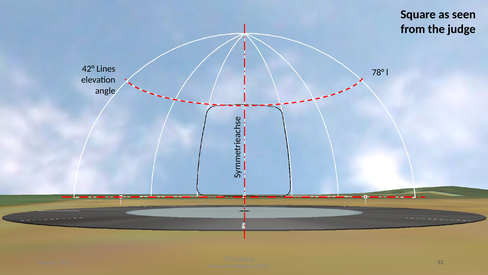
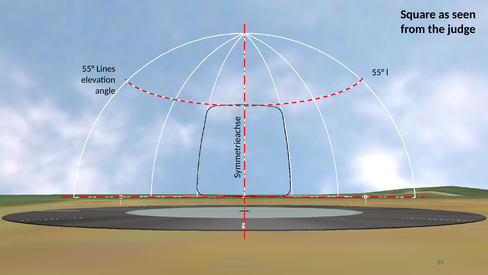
42° at (88, 69): 42° -> 55°
78° at (378, 72): 78° -> 55°
